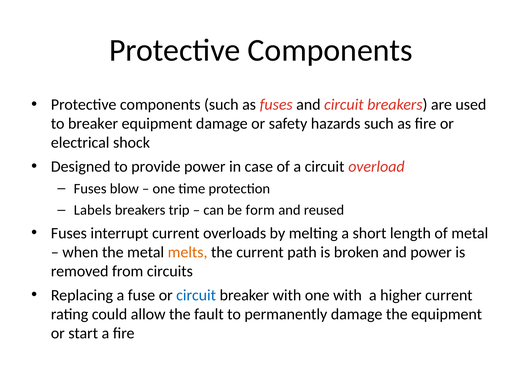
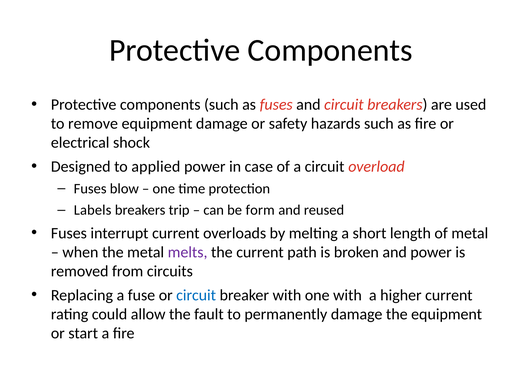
to breaker: breaker -> remove
provide: provide -> applied
melts colour: orange -> purple
